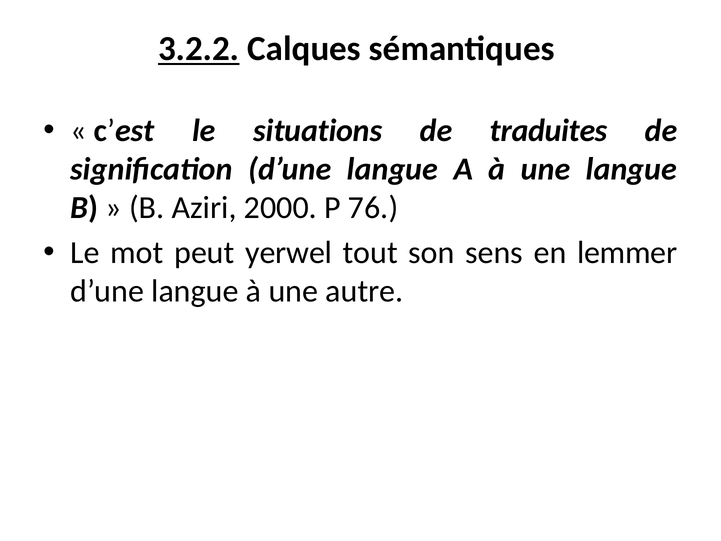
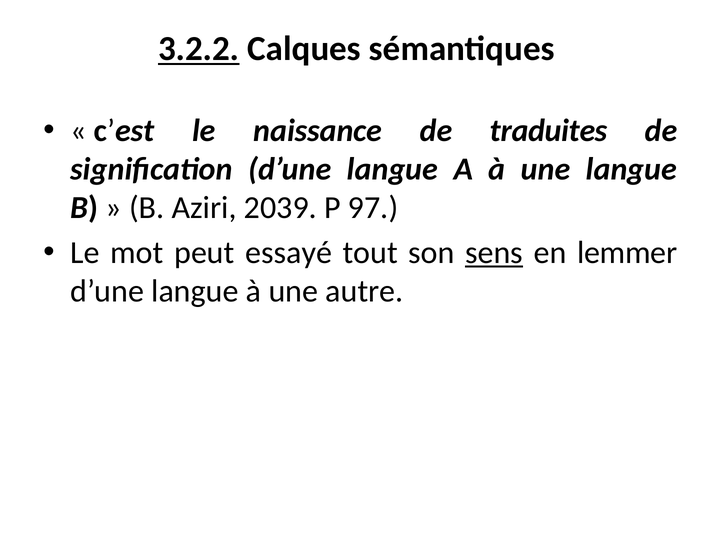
situations: situations -> naissance
2000: 2000 -> 2039
76: 76 -> 97
yerwel: yerwel -> essayé
sens underline: none -> present
